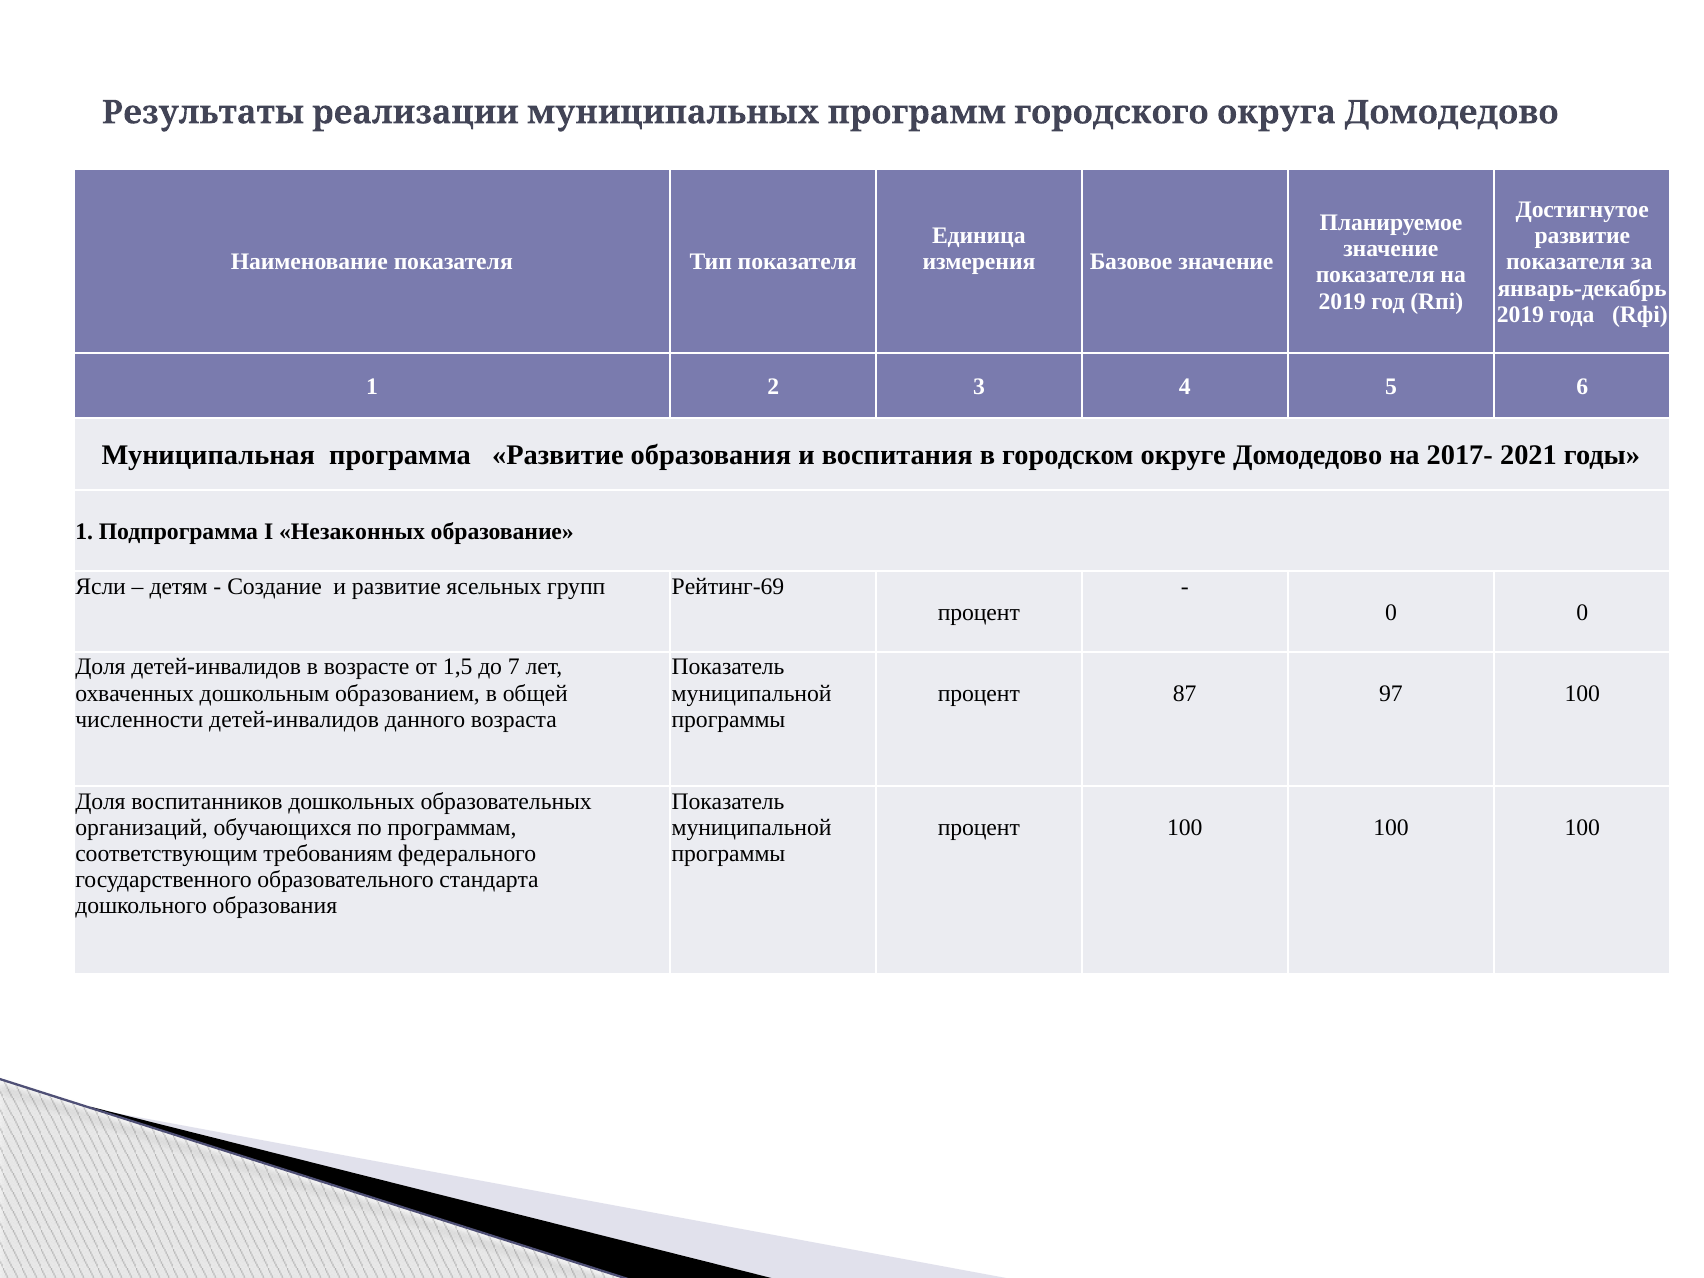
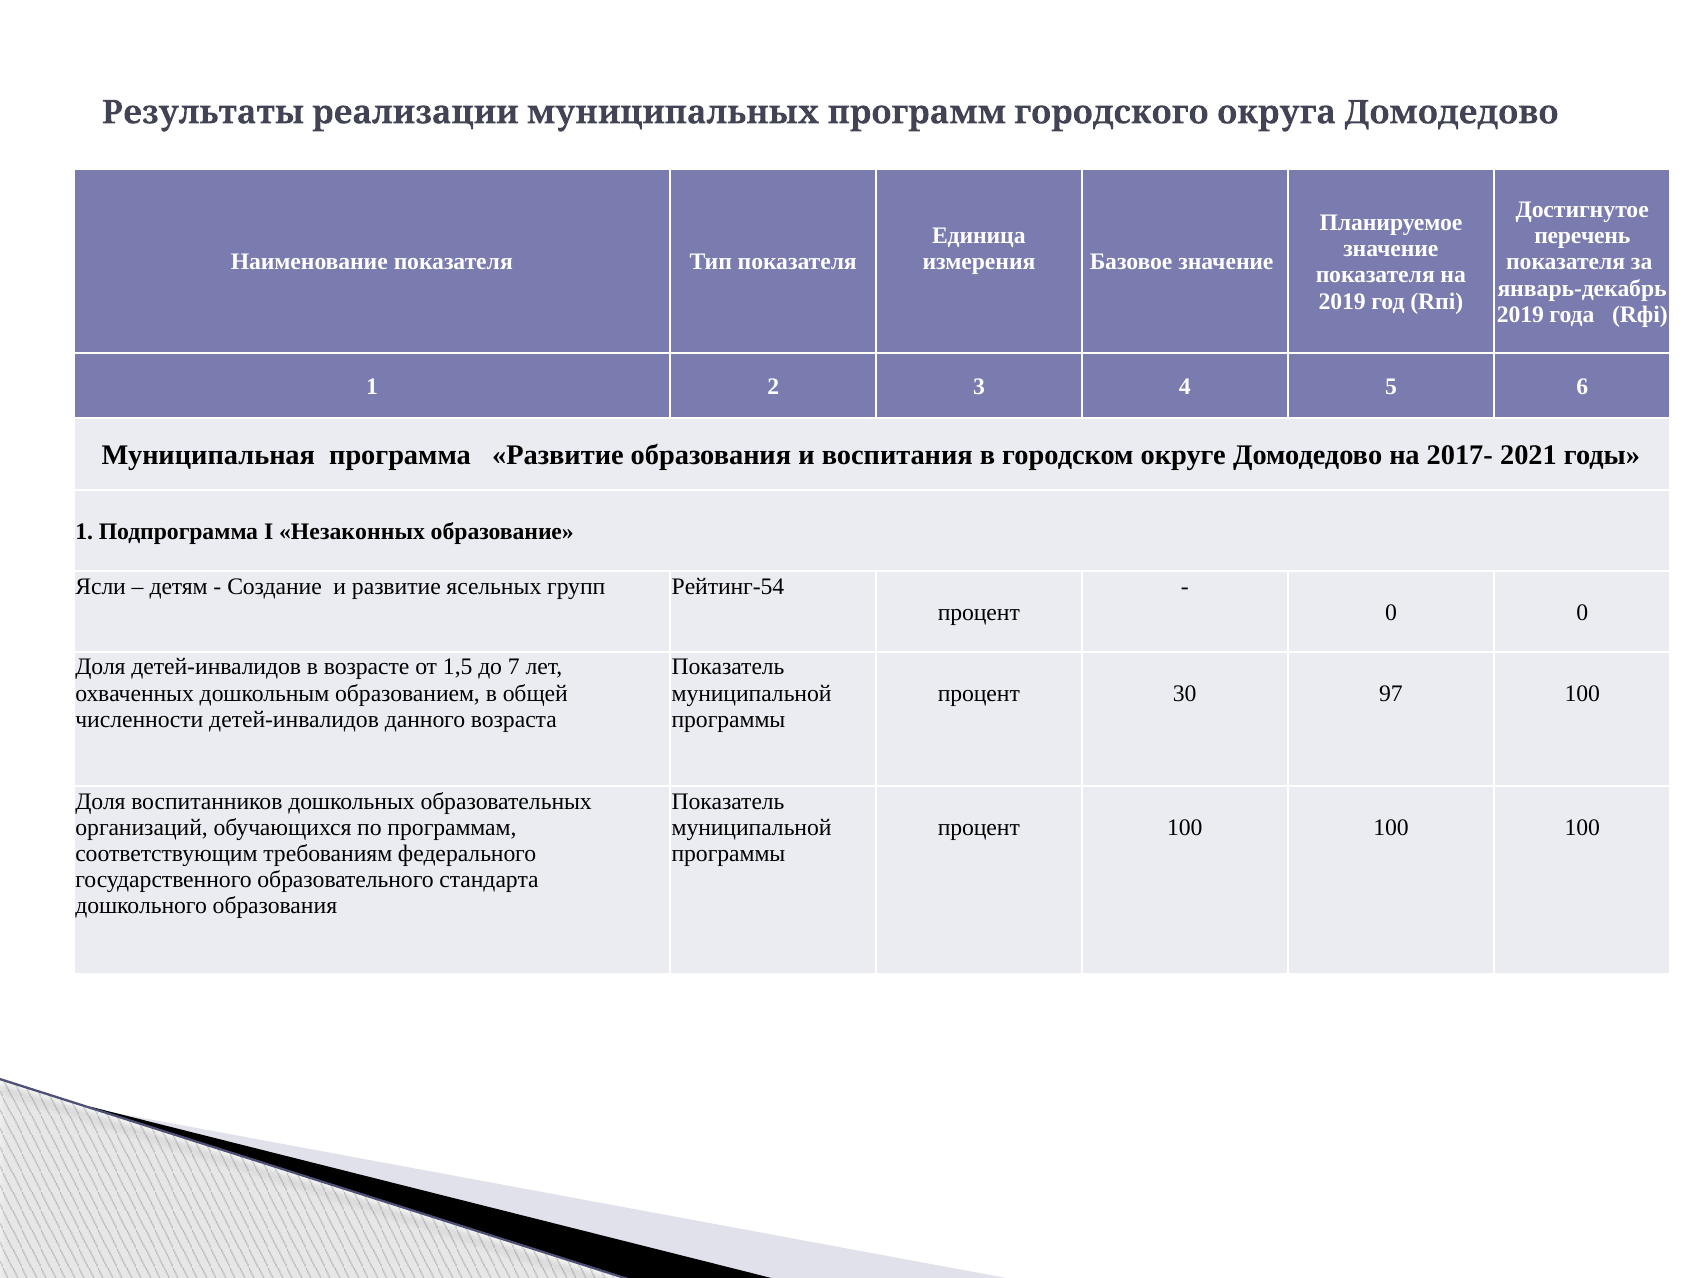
развитие at (1582, 236): развитие -> перечень
Рейтинг-69: Рейтинг-69 -> Рейтинг-54
87: 87 -> 30
